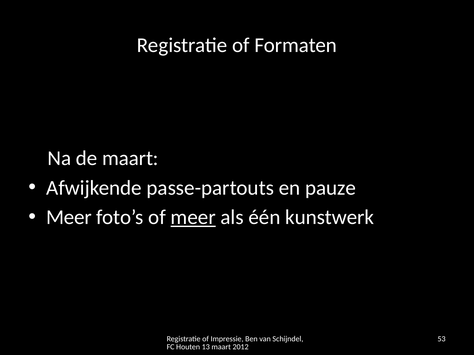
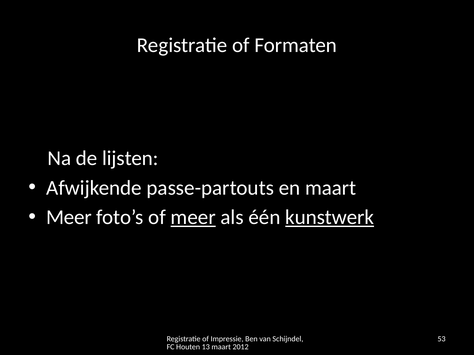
de maart: maart -> lijsten
en pauze: pauze -> maart
kunstwerk underline: none -> present
